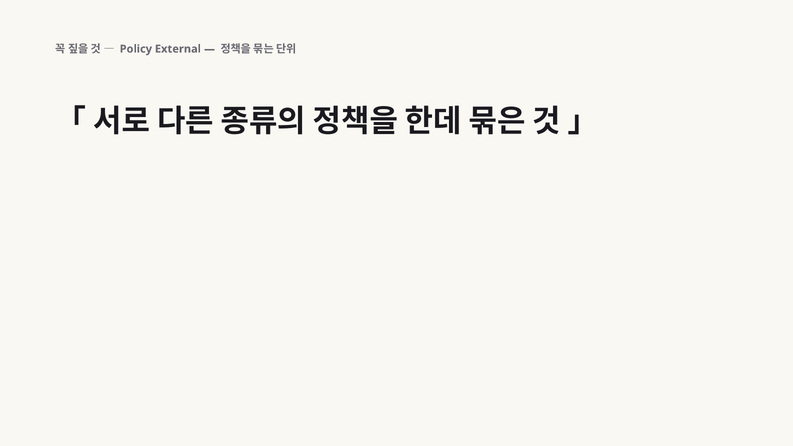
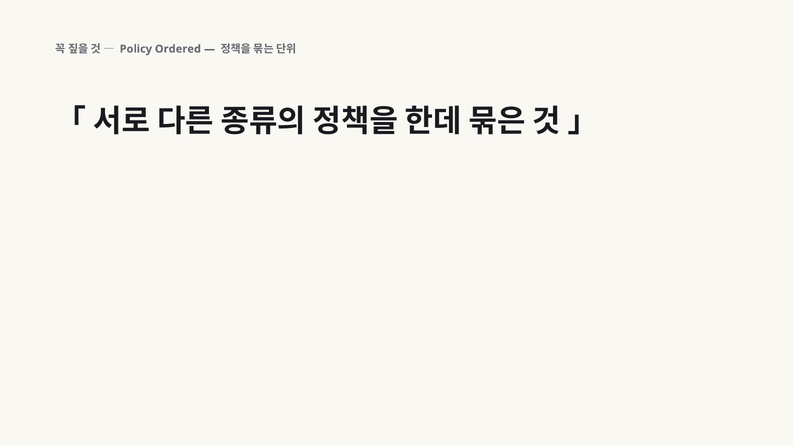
External: External -> Ordered
